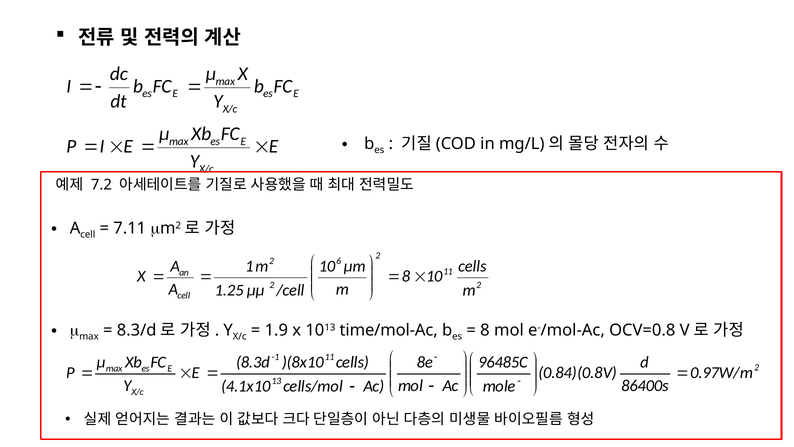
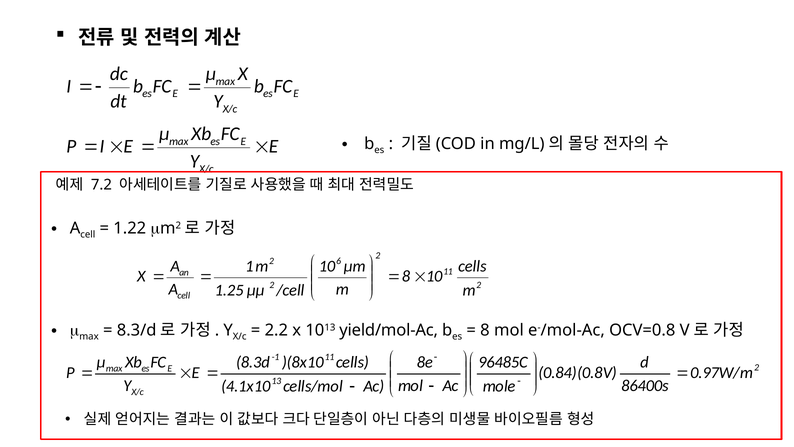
7.11: 7.11 -> 1.22
1.9: 1.9 -> 2.2
time/mol-Ac: time/mol-Ac -> yield/mol-Ac
